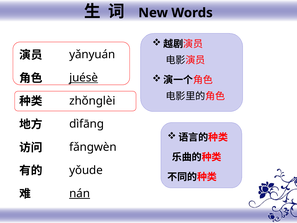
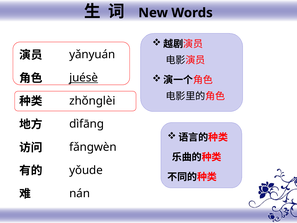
nán underline: present -> none
